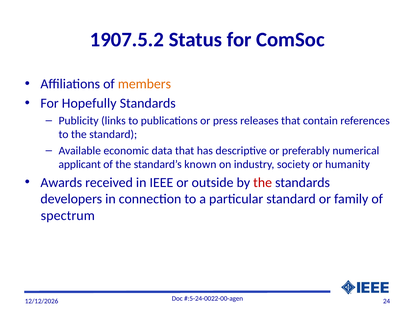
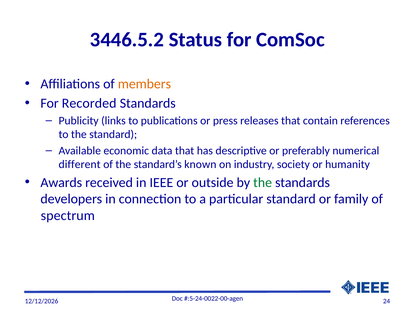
1907.5.2: 1907.5.2 -> 3446.5.2
Hopefully: Hopefully -> Recorded
applicant: applicant -> different
the at (263, 183) colour: red -> green
